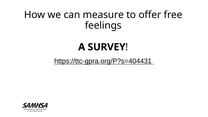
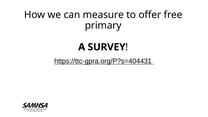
feelings: feelings -> primary
